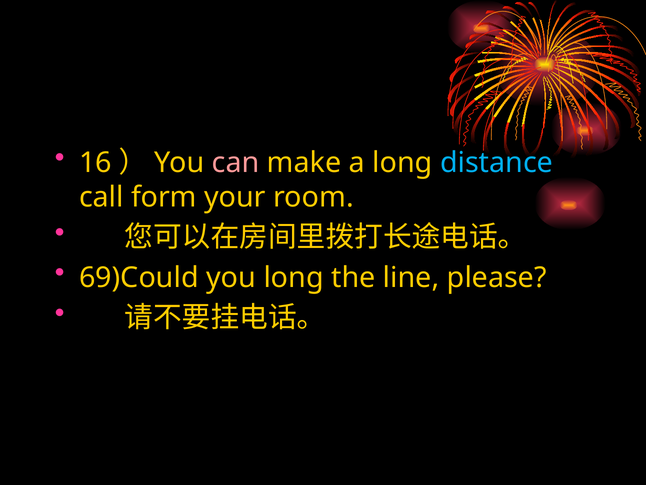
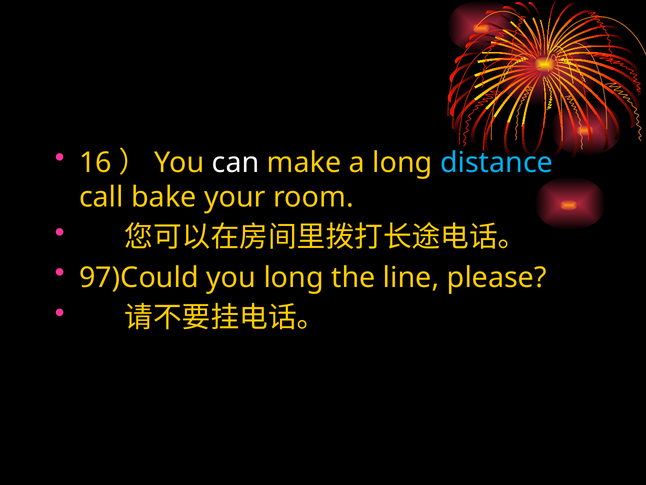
can colour: pink -> white
form: form -> bake
69)Could: 69)Could -> 97)Could
